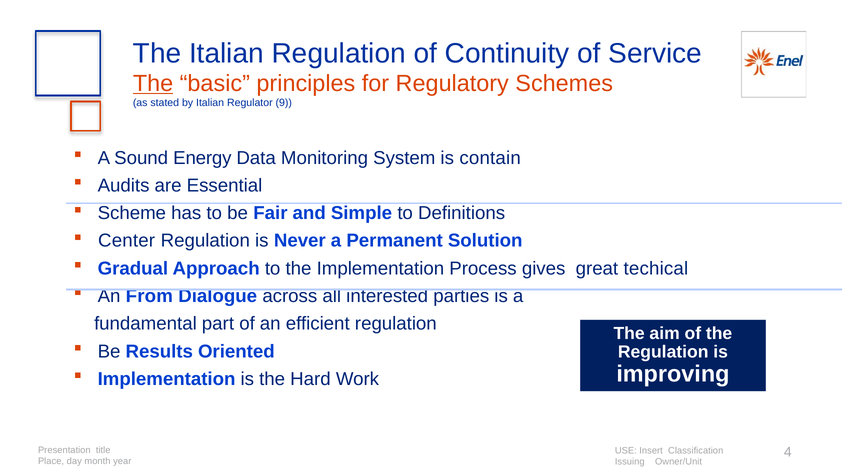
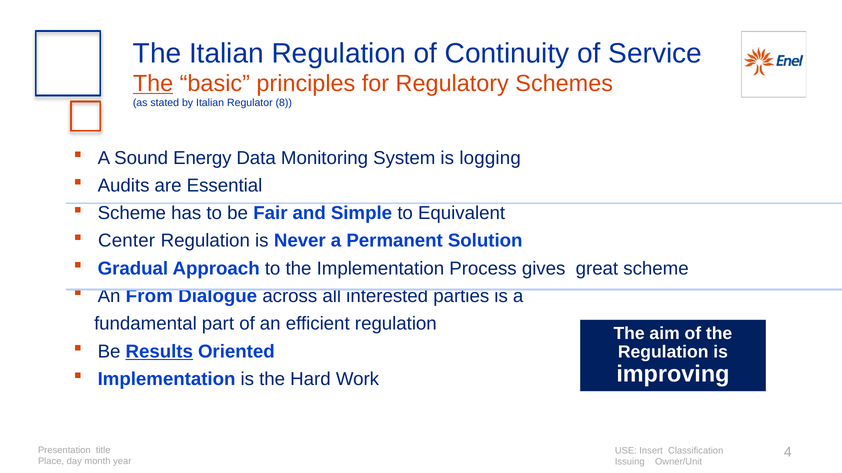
9: 9 -> 8
contain: contain -> logging
Definitions: Definitions -> Equivalent
great techical: techical -> scheme
Results underline: none -> present
